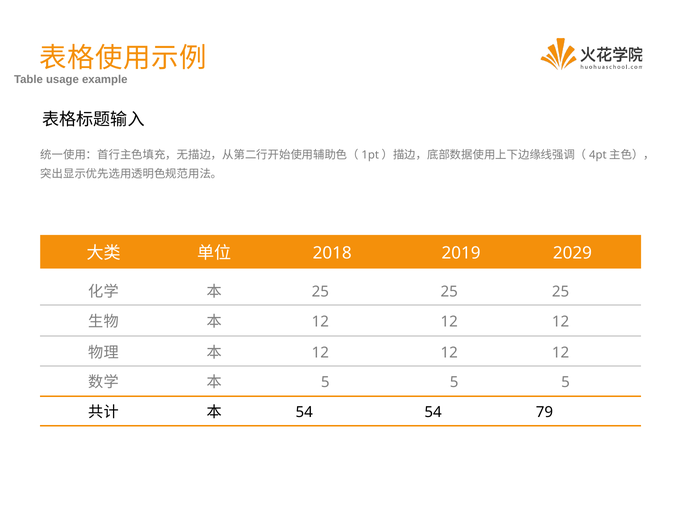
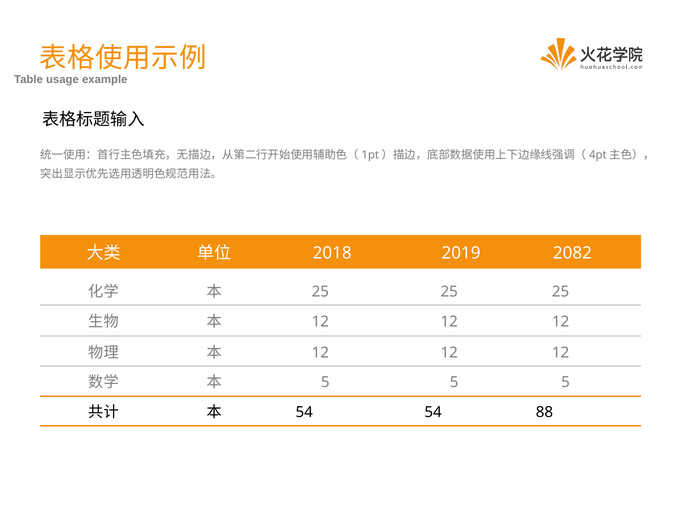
2029: 2029 -> 2082
79: 79 -> 88
